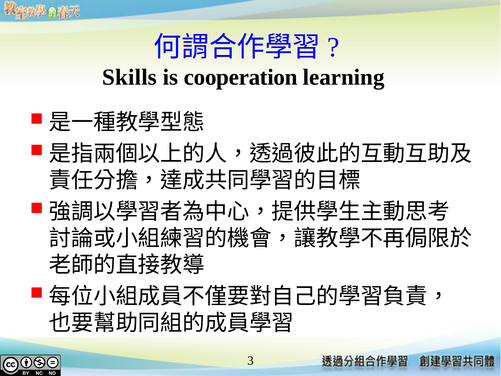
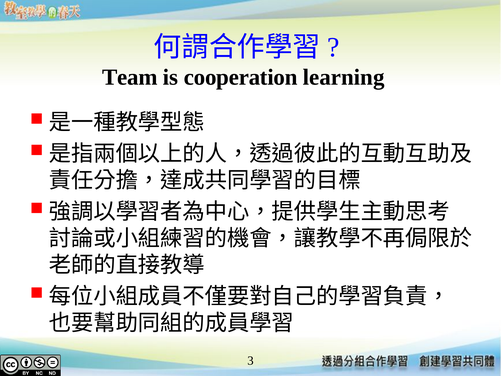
Skills: Skills -> Team
